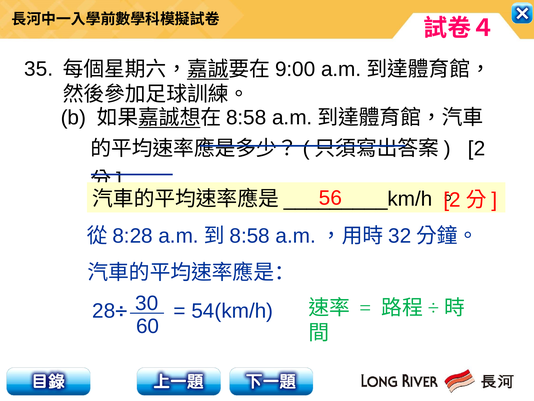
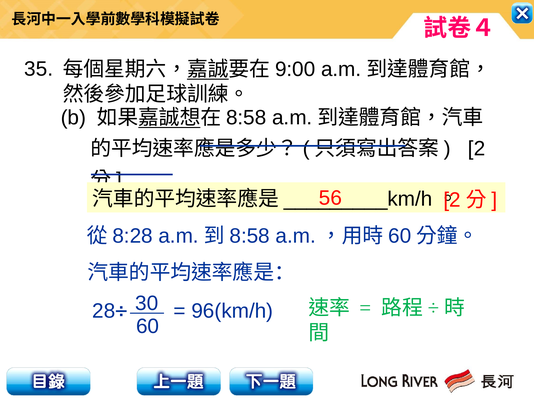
32 at (400, 236): 32 -> 60
54(km/h: 54(km/h -> 96(km/h
